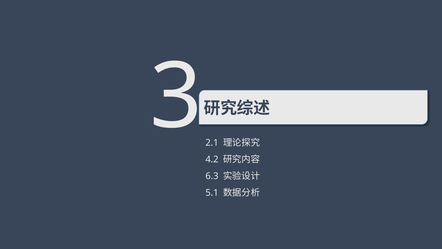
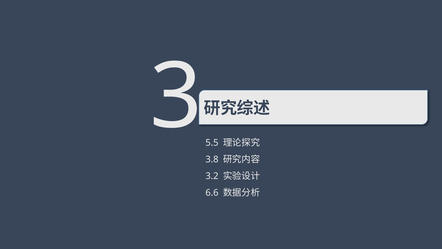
2.1: 2.1 -> 5.5
4.2: 4.2 -> 3.8
6.3: 6.3 -> 3.2
5.1: 5.1 -> 6.6
